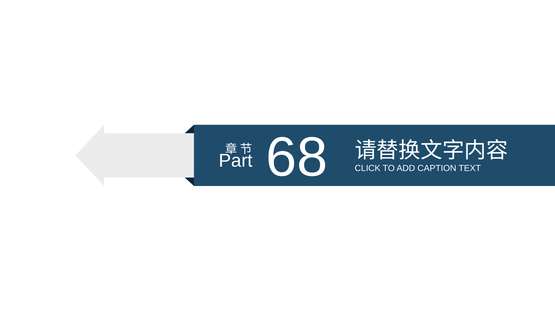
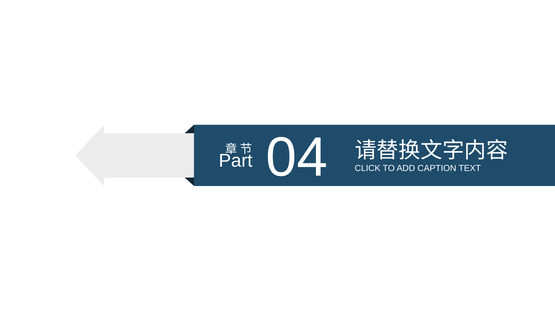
68: 68 -> 04
